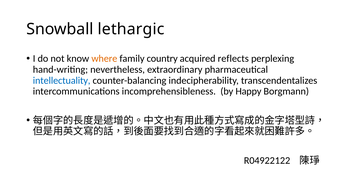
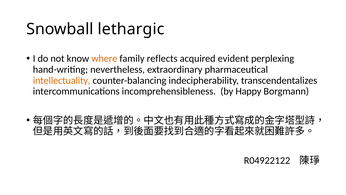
country: country -> reflects
reflects: reflects -> evident
intellectuality colour: blue -> orange
